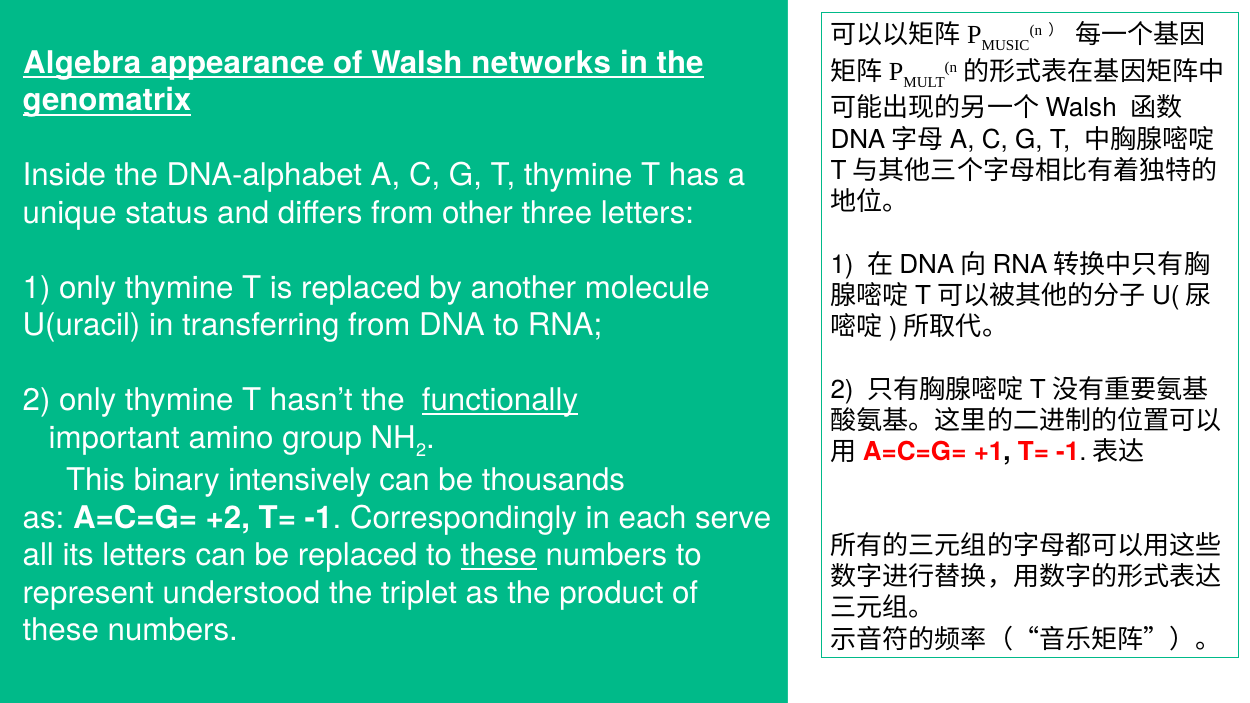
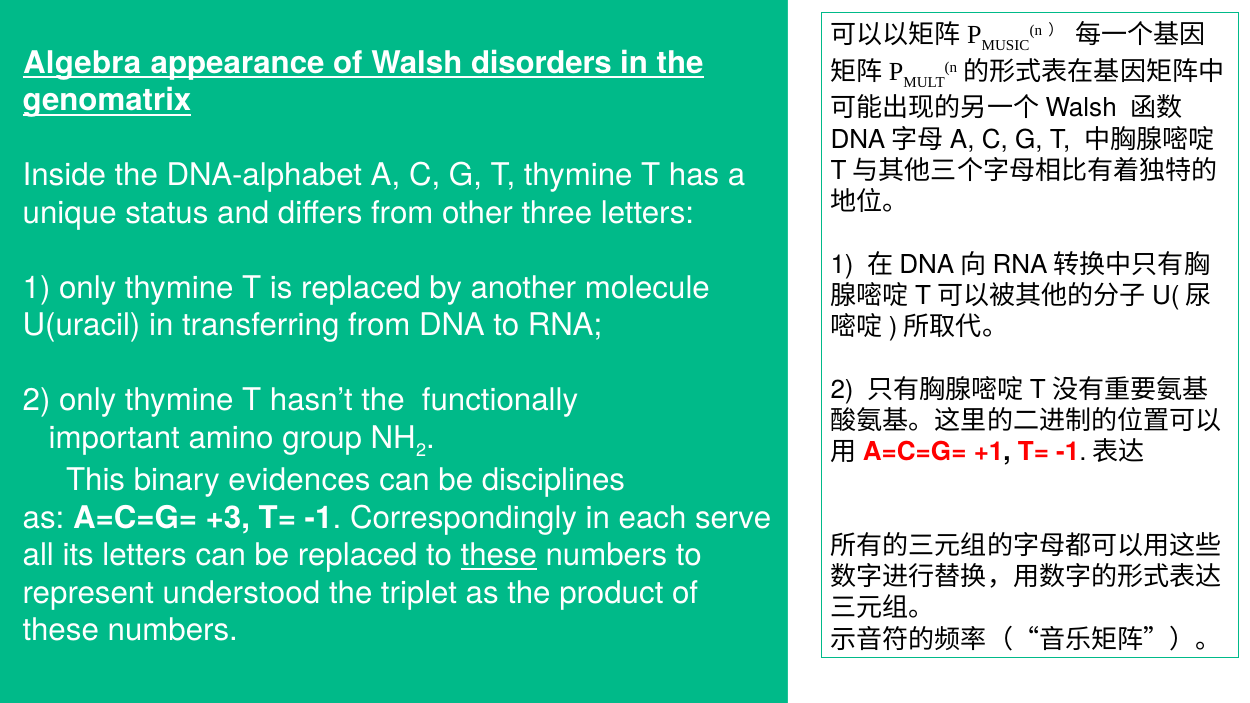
networks: networks -> disorders
functionally underline: present -> none
intensively: intensively -> evidences
thousands: thousands -> disciplines
+2: +2 -> +3
